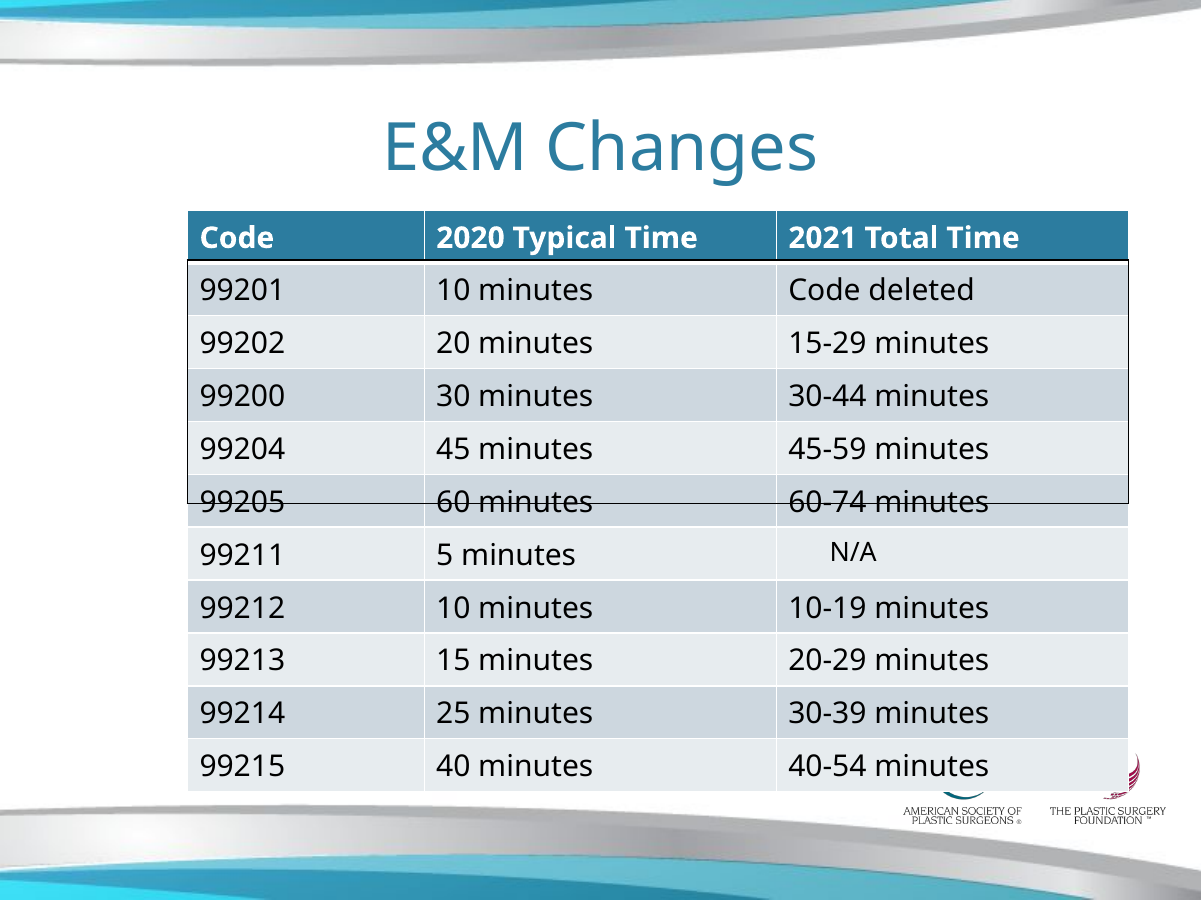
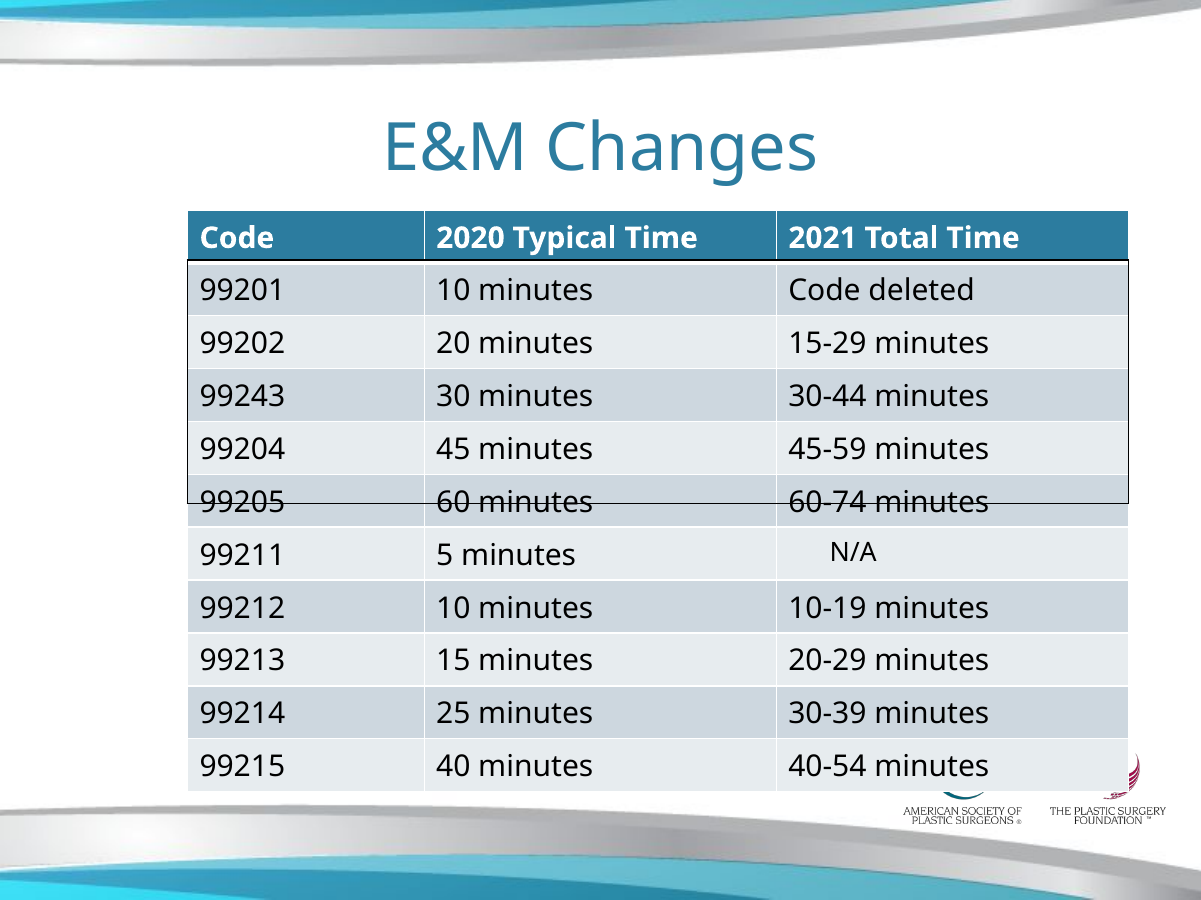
99200: 99200 -> 99243
